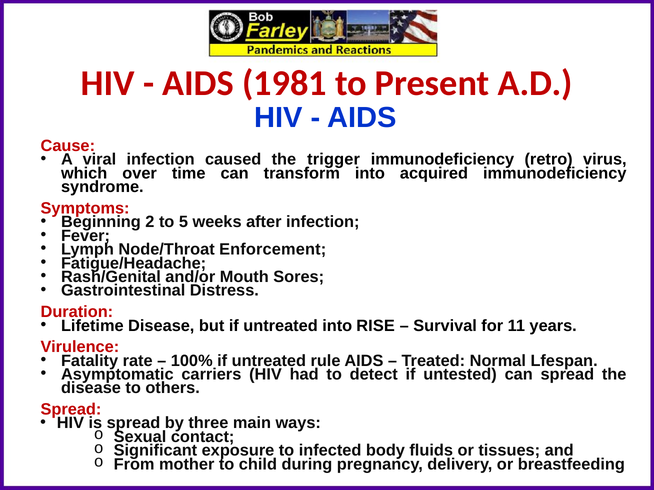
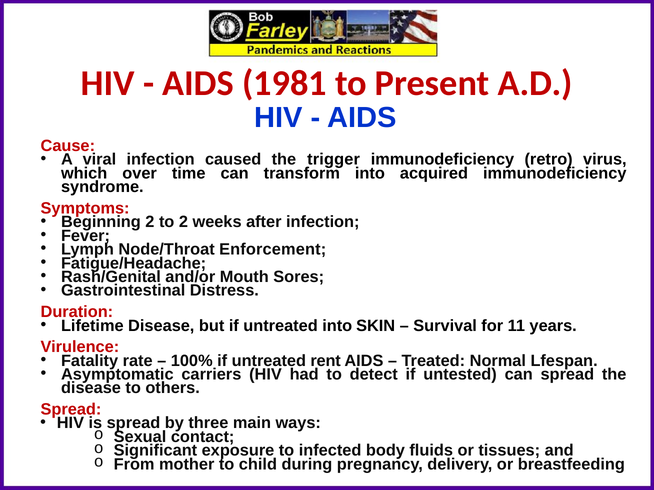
to 5: 5 -> 2
RISE: RISE -> SKIN
rule: rule -> rent
